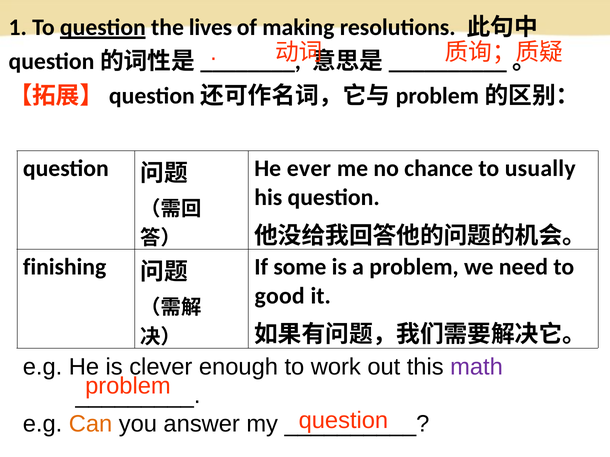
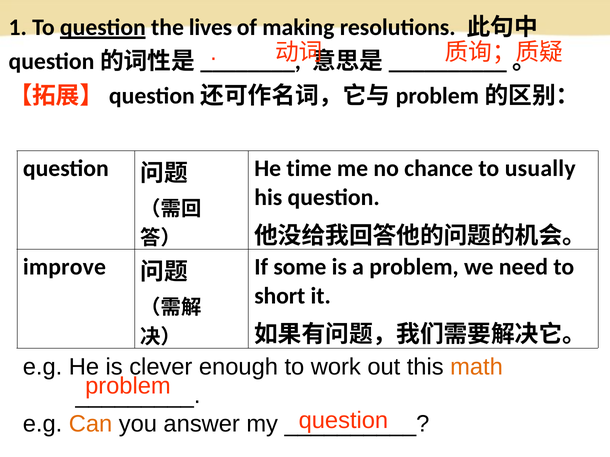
ever: ever -> time
finishing: finishing -> improve
good: good -> short
math colour: purple -> orange
